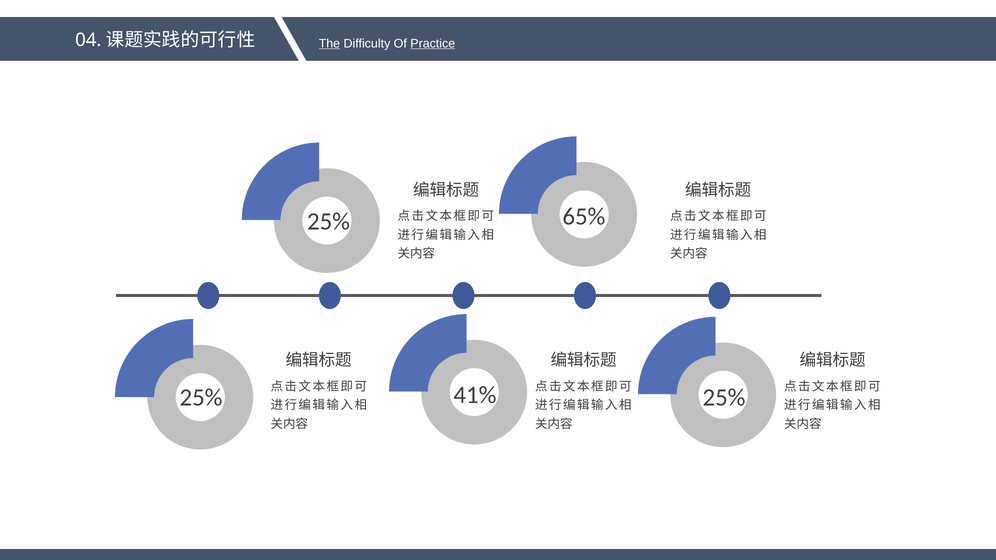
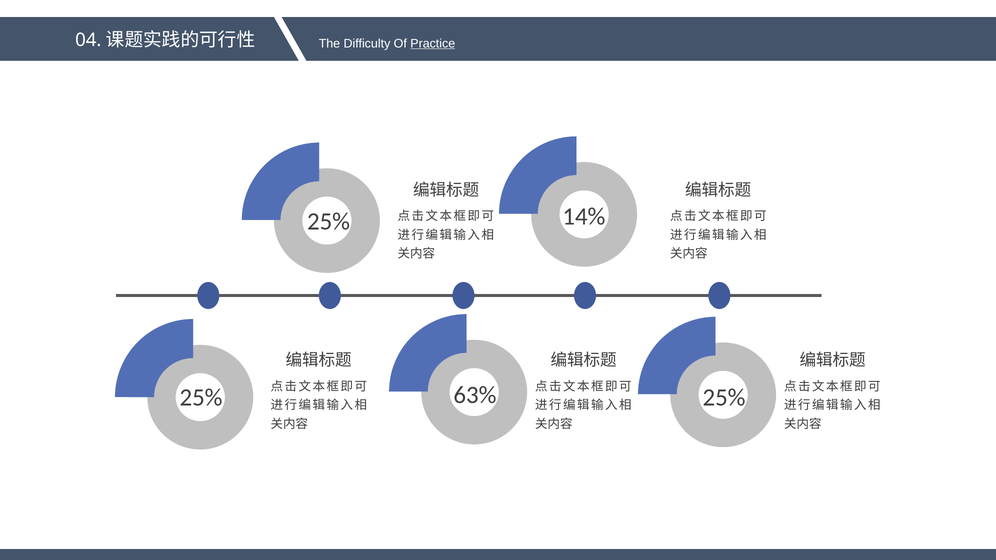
The underline: present -> none
65%: 65% -> 14%
41%: 41% -> 63%
